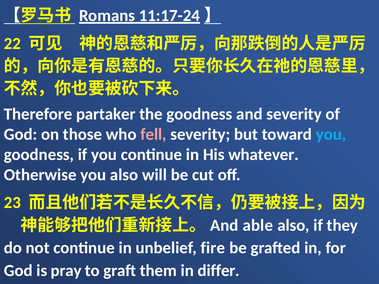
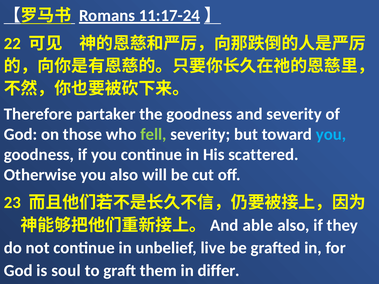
fell colour: pink -> light green
whatever: whatever -> scattered
fire: fire -> live
pray: pray -> soul
